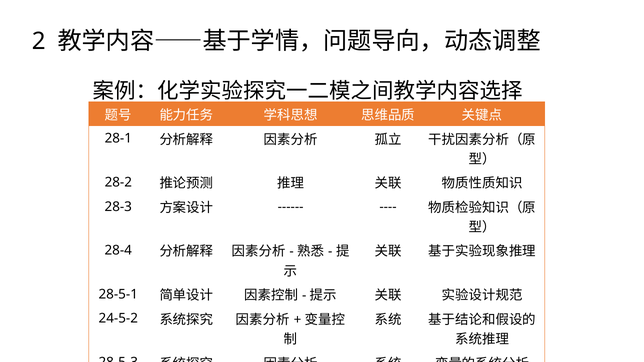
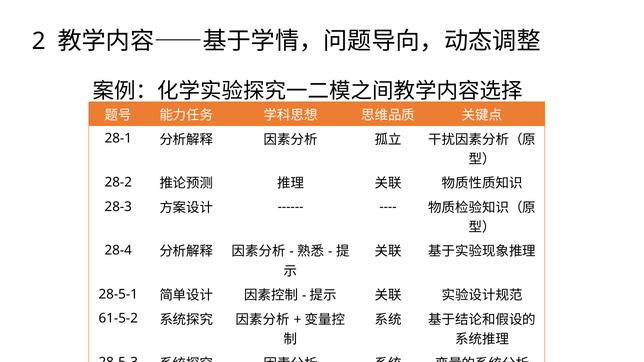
24-5-2: 24-5-2 -> 61-5-2
